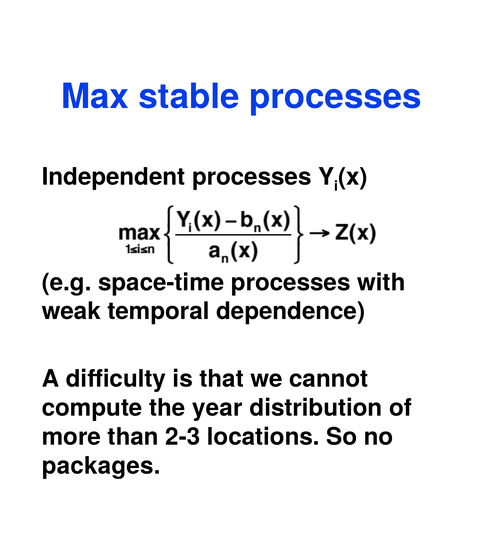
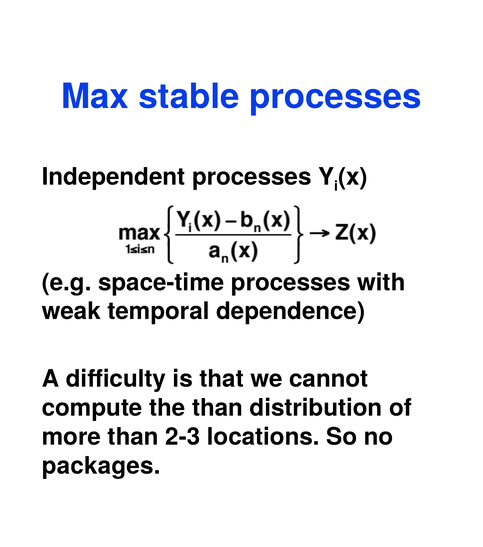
the year: year -> than
